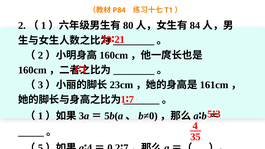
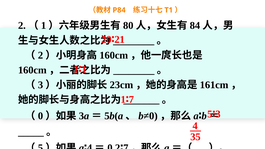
1 at (41, 116): 1 -> 0
